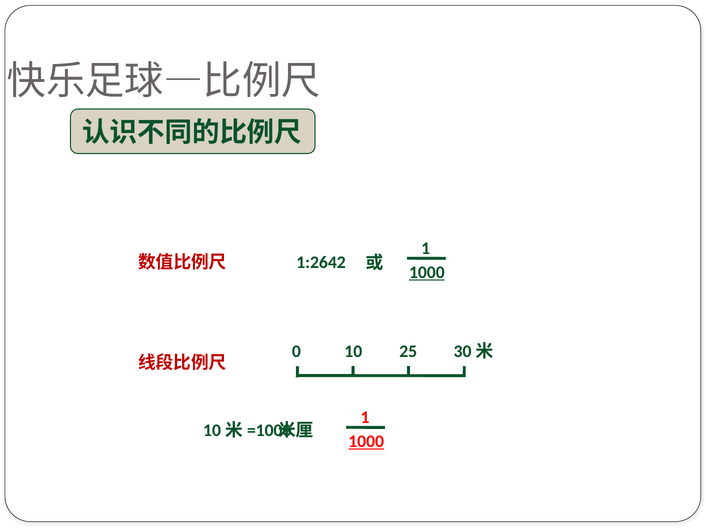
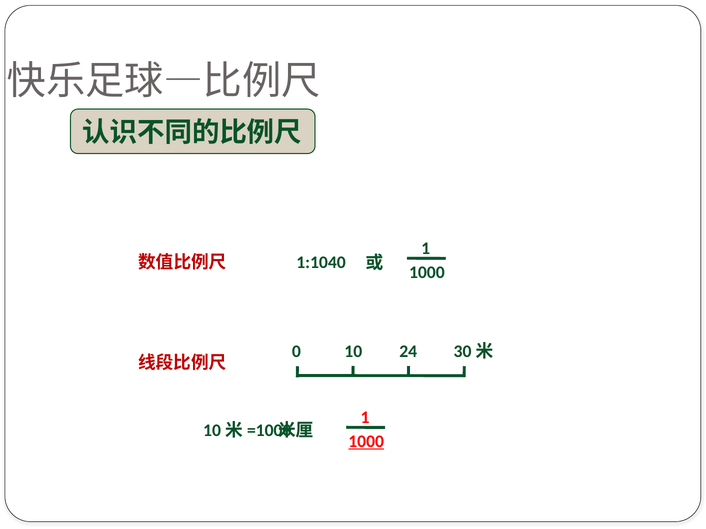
1:2642: 1:2642 -> 1:1040
1000 at (427, 273) underline: present -> none
25: 25 -> 24
